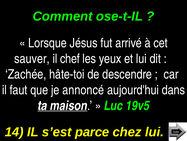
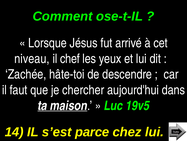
sauver: sauver -> niveau
annoncé: annoncé -> chercher
